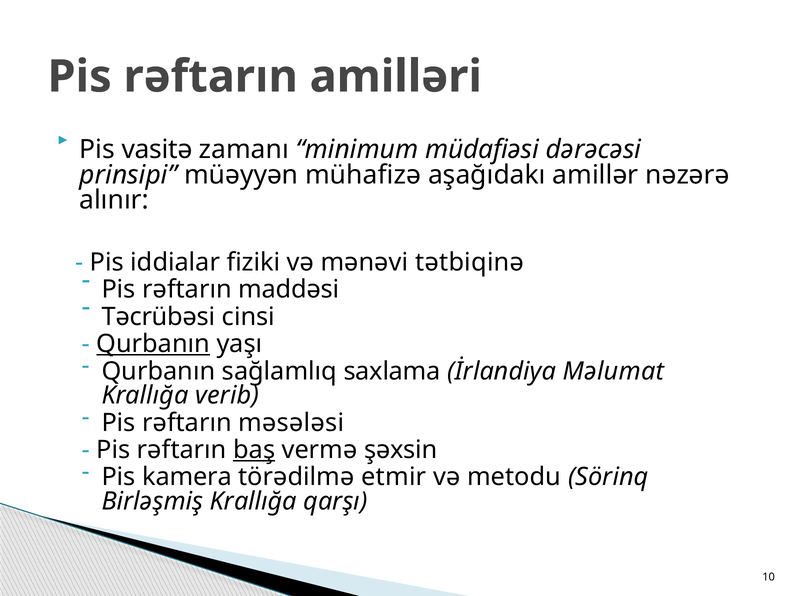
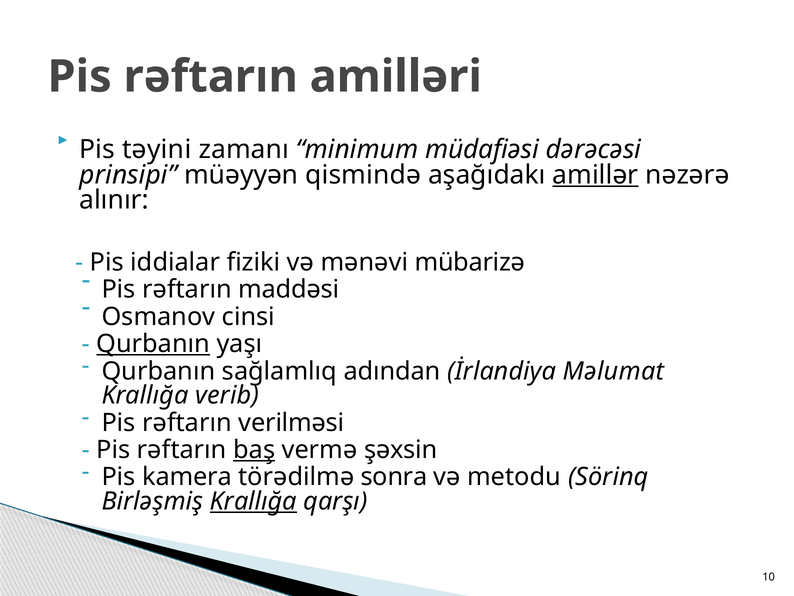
vasitə: vasitə -> təyini
mühafizə: mühafizə -> qismində
amillər underline: none -> present
tətbiqinə: tətbiqinə -> mübarizə
Təcrübəsi: Təcrübəsi -> Osmanov
saxlama: saxlama -> adından
məsələsi: məsələsi -> verilməsi
etmir: etmir -> sonra
Krallığa at (253, 501) underline: none -> present
